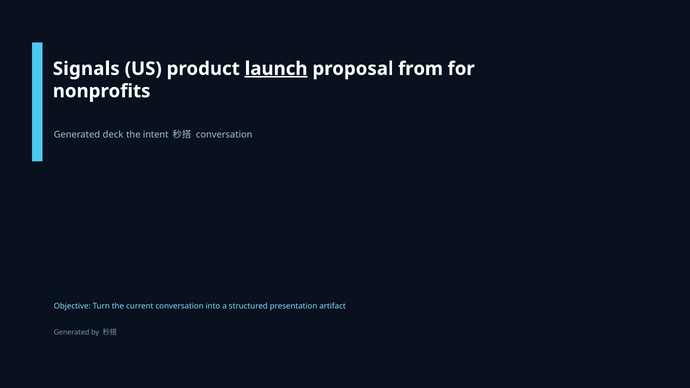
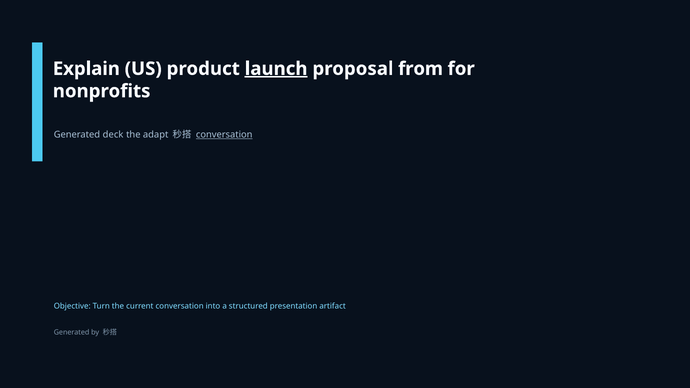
Signals: Signals -> Explain
intent: intent -> adapt
conversation at (224, 135) underline: none -> present
